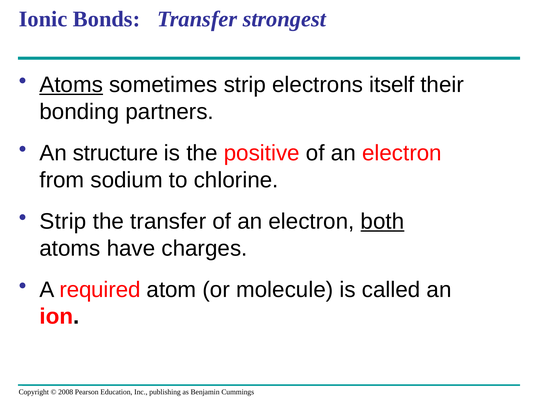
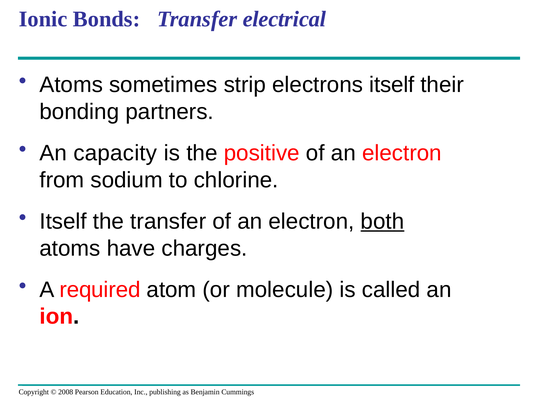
strongest: strongest -> electrical
Atoms at (71, 85) underline: present -> none
structure: structure -> capacity
Strip at (63, 222): Strip -> Itself
